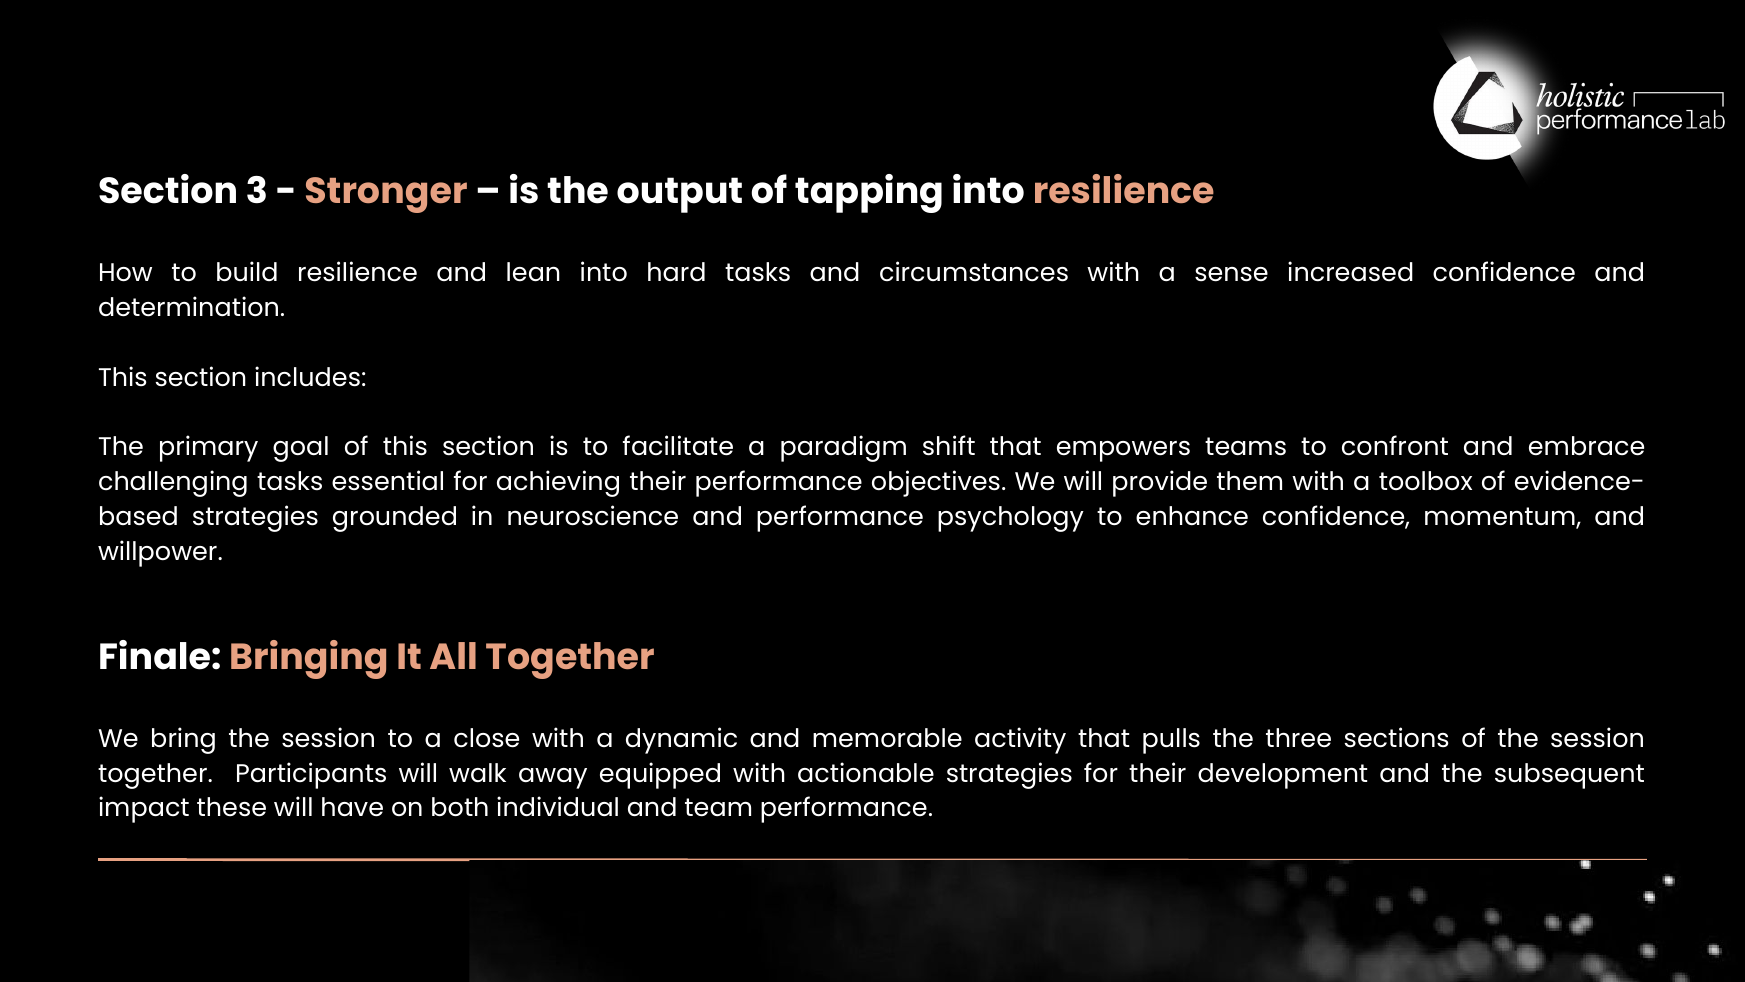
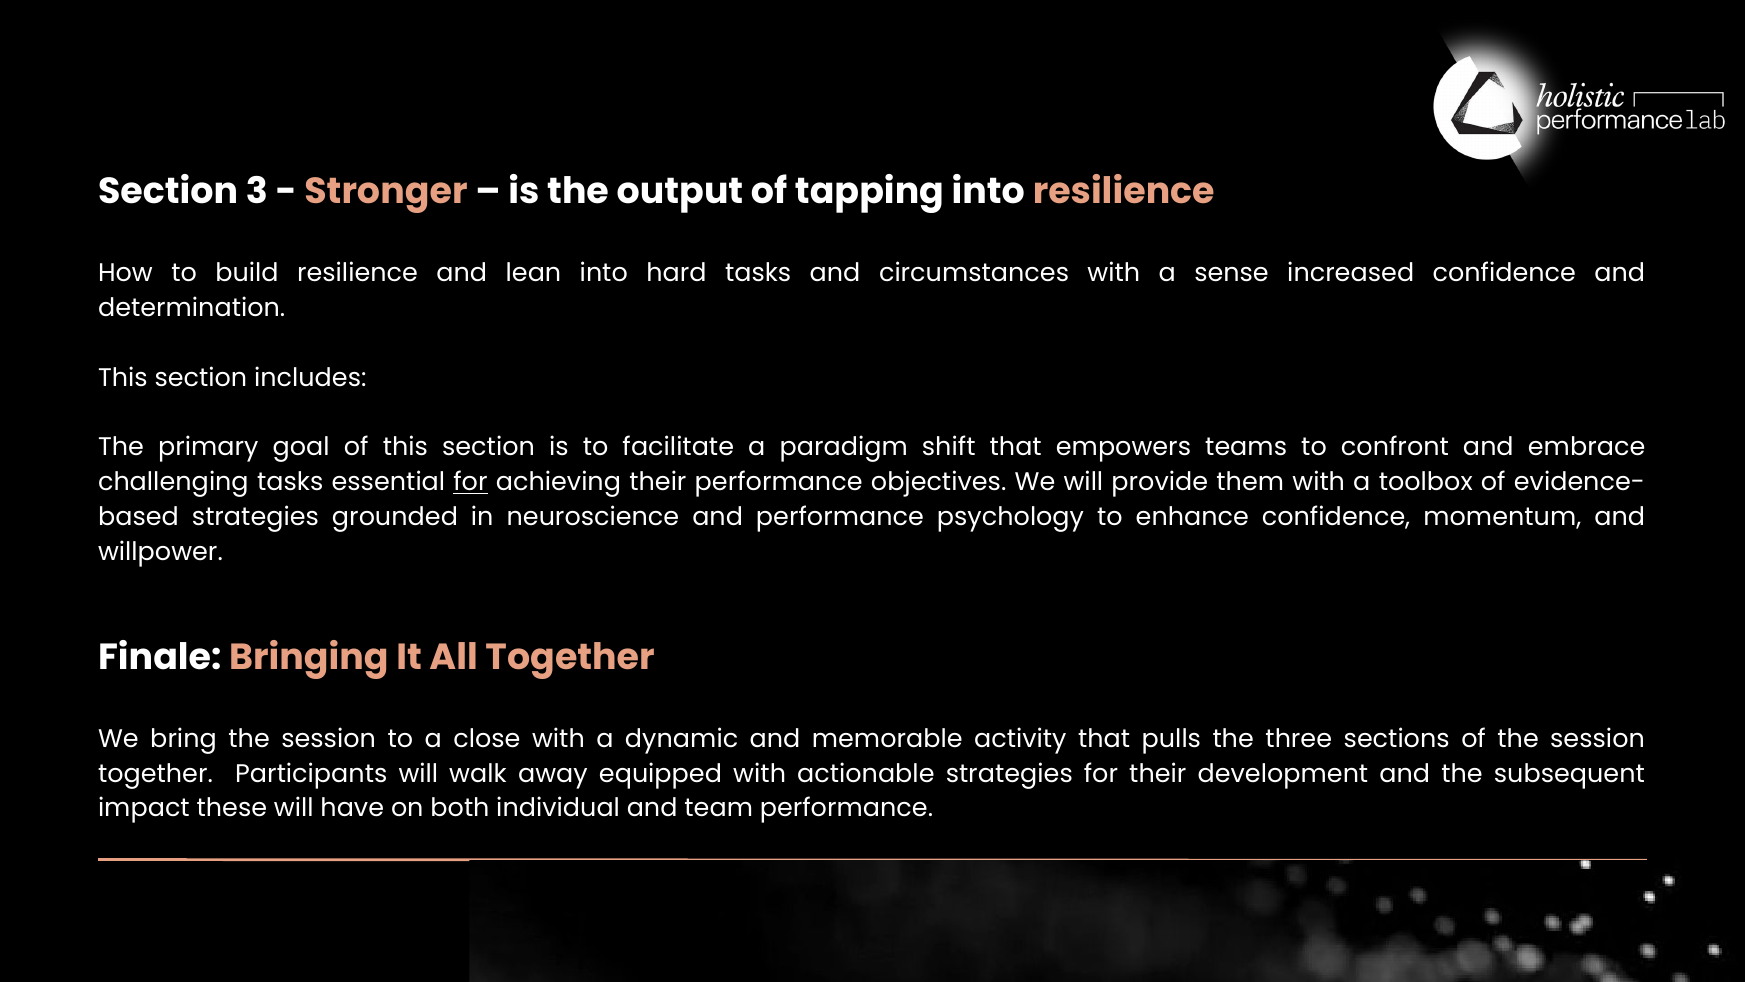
for at (470, 482) underline: none -> present
